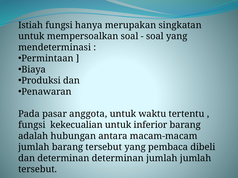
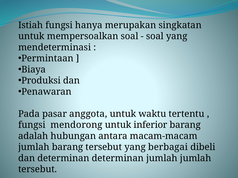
kekecualian: kekecualian -> mendorong
pembaca: pembaca -> berbagai
